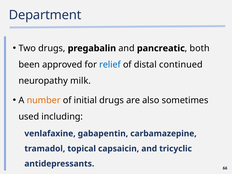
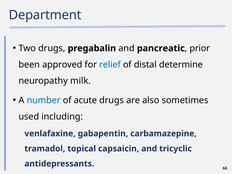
both: both -> prior
continued: continued -> determine
number colour: orange -> blue
initial: initial -> acute
